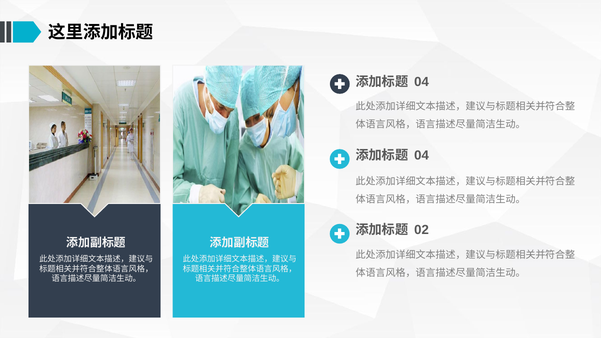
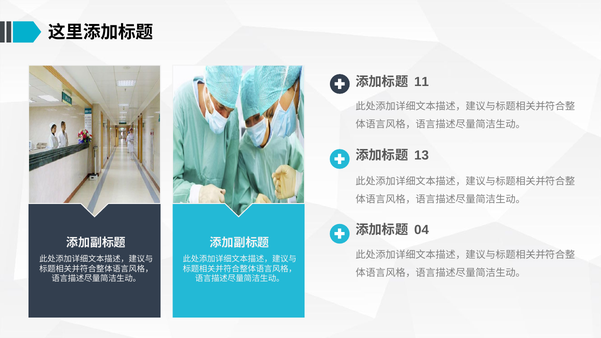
04 at (422, 82): 04 -> 11
04 at (422, 155): 04 -> 13
02: 02 -> 04
